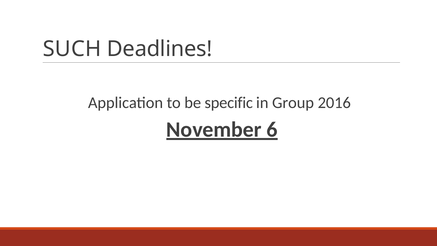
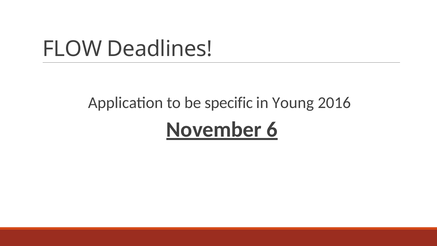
SUCH: SUCH -> FLOW
Group: Group -> Young
